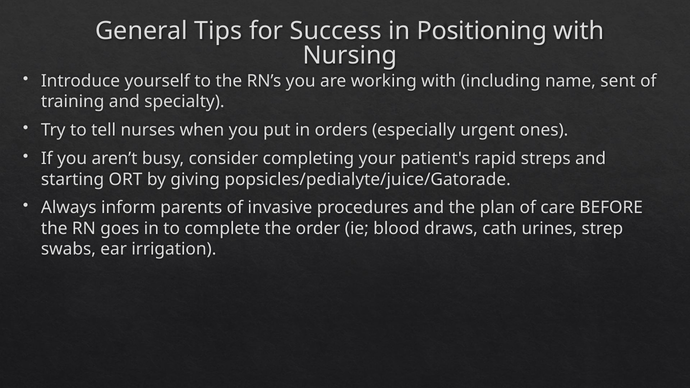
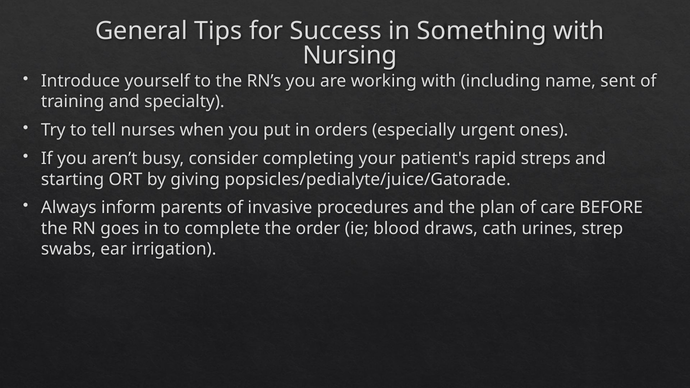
Positioning: Positioning -> Something
